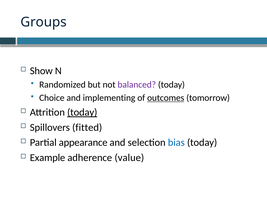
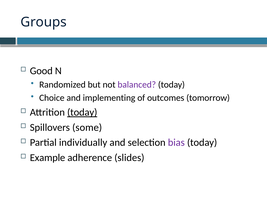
Show: Show -> Good
outcomes underline: present -> none
fitted: fitted -> some
appearance: appearance -> individually
bias colour: blue -> purple
value: value -> slides
